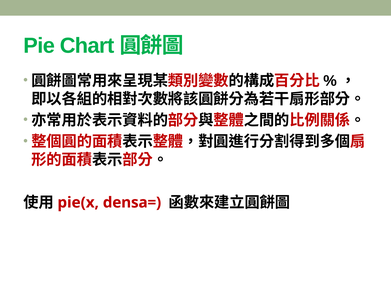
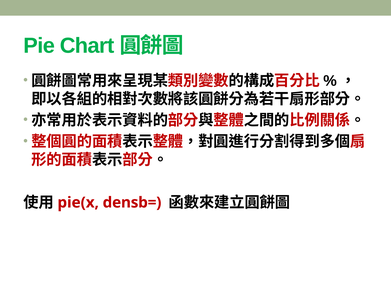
densa=: densa= -> densb=
